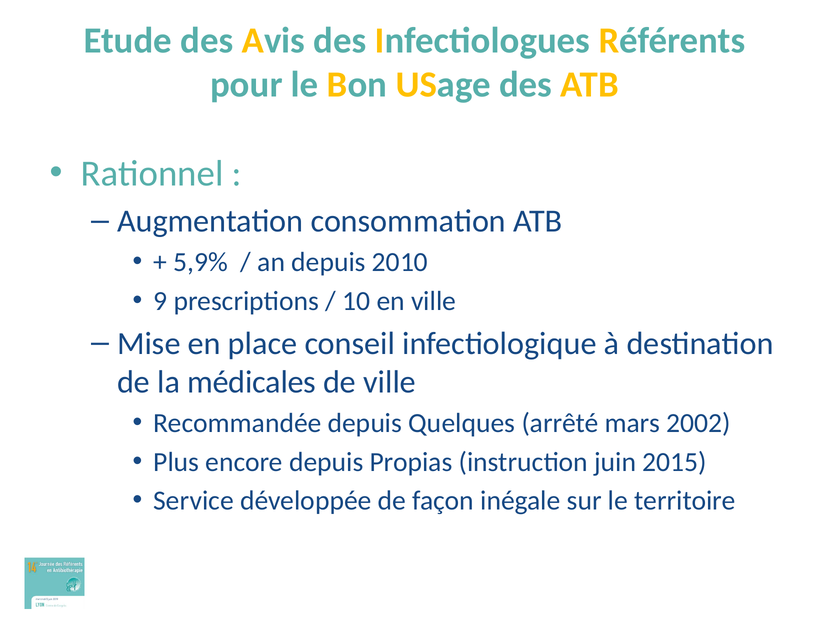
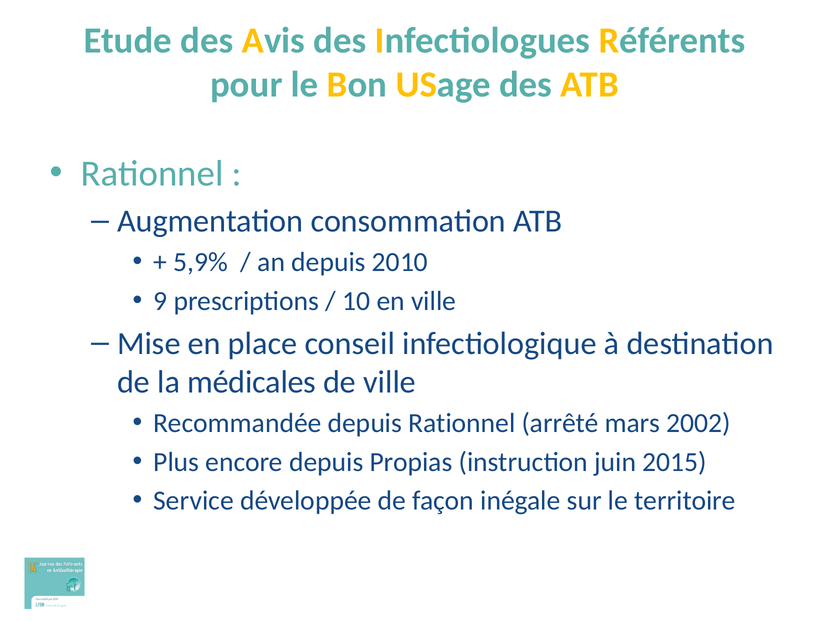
depuis Quelques: Quelques -> Rationnel
